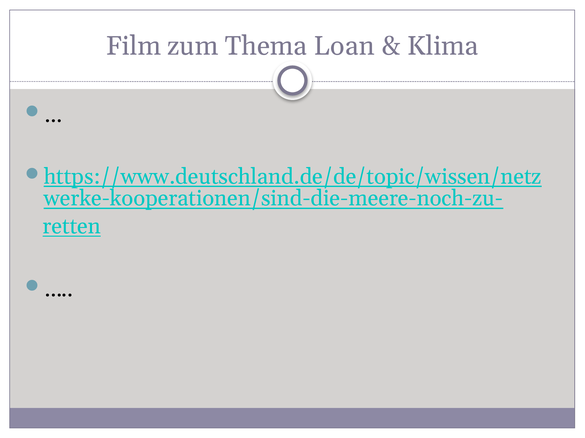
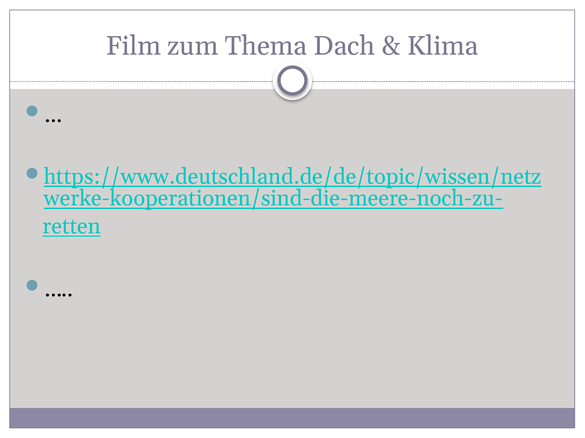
Loan: Loan -> Dach
